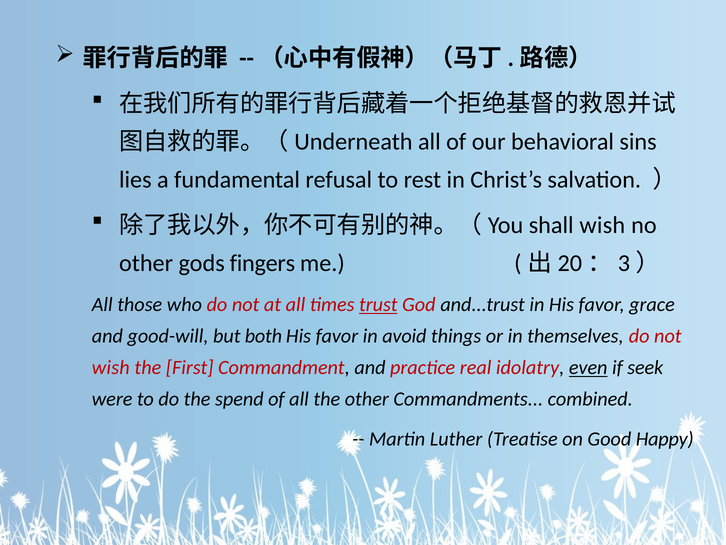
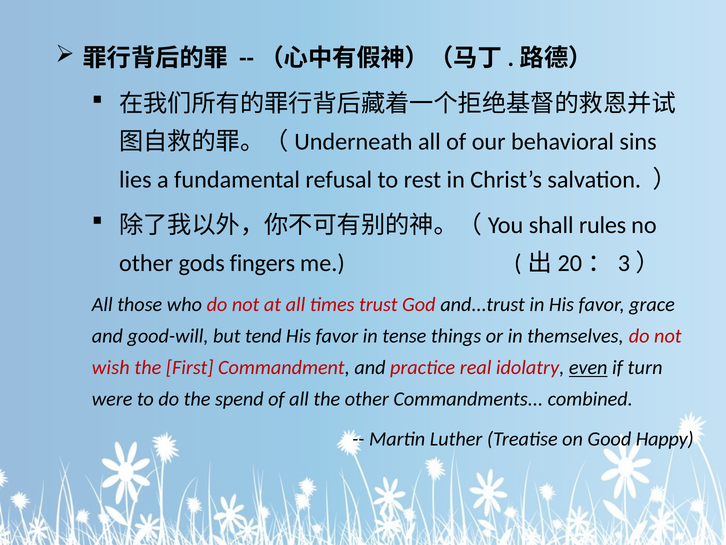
shall wish: wish -> rules
trust underline: present -> none
both: both -> tend
avoid: avoid -> tense
seek: seek -> turn
